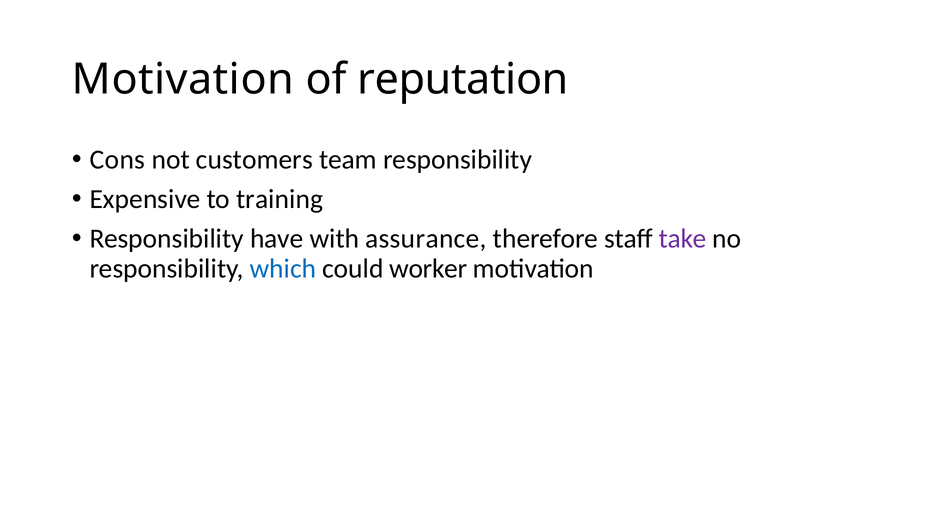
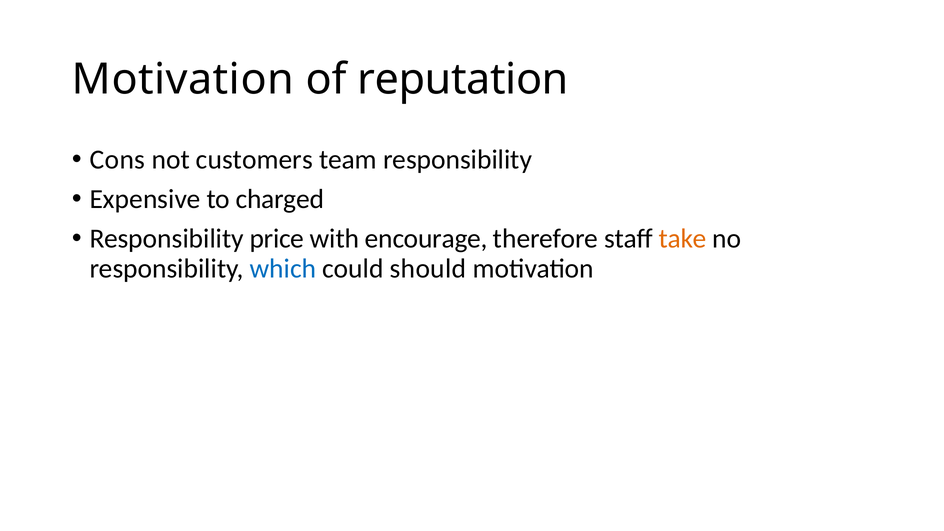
training: training -> charged
have: have -> price
assurance: assurance -> encourage
take colour: purple -> orange
worker: worker -> should
